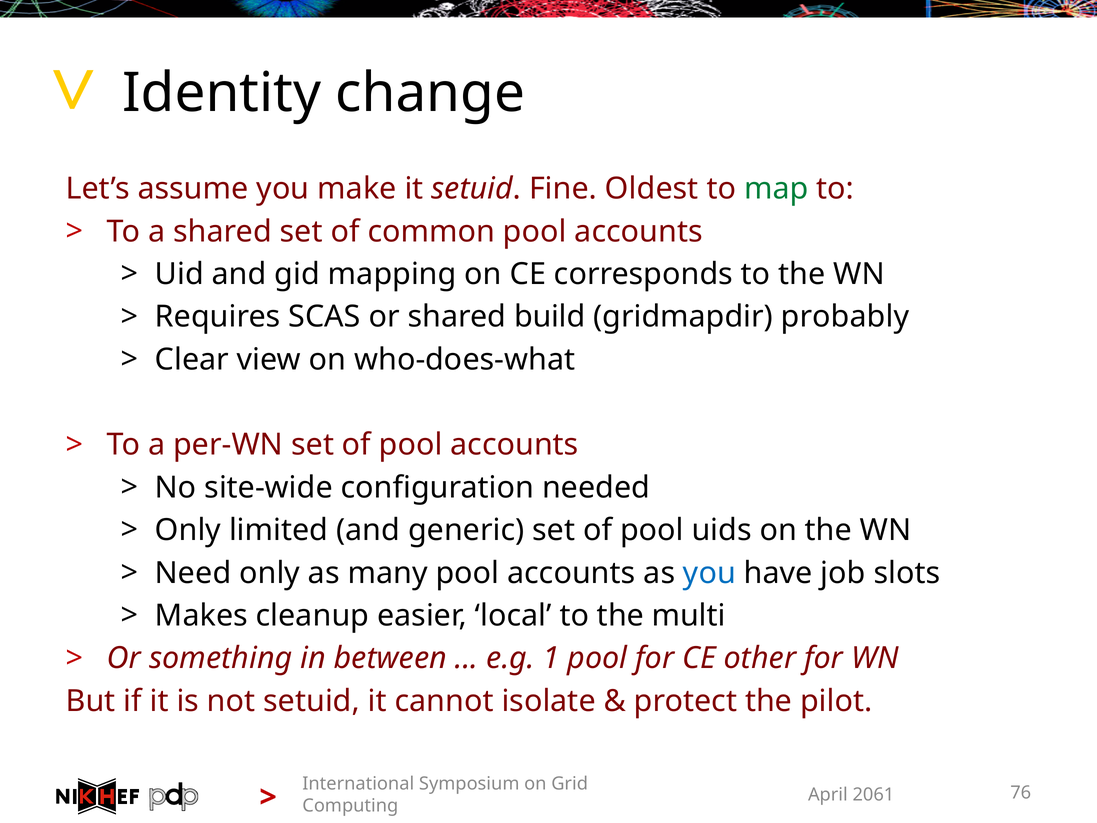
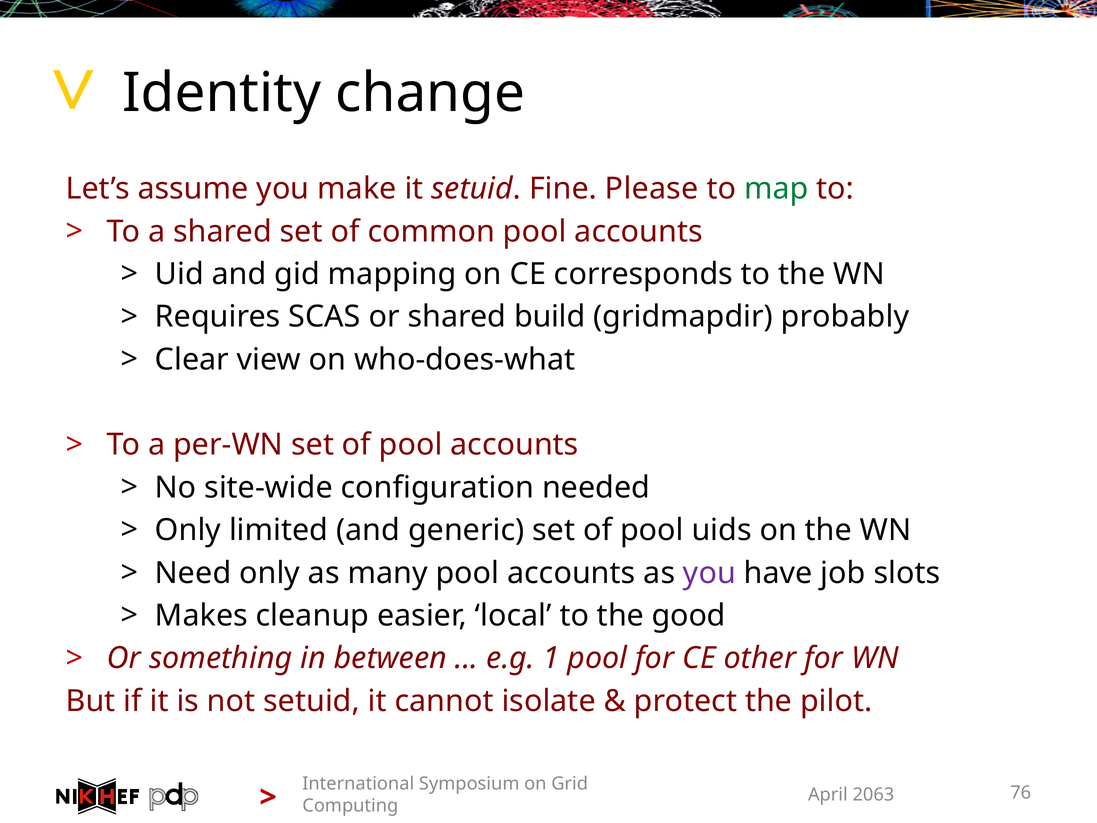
Oldest: Oldest -> Please
you at (709, 573) colour: blue -> purple
multi: multi -> good
2061: 2061 -> 2063
